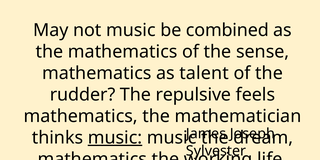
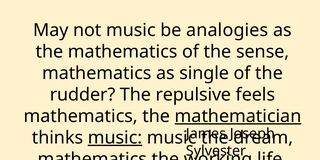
combined: combined -> analogies
talent: talent -> single
mathematician underline: none -> present
